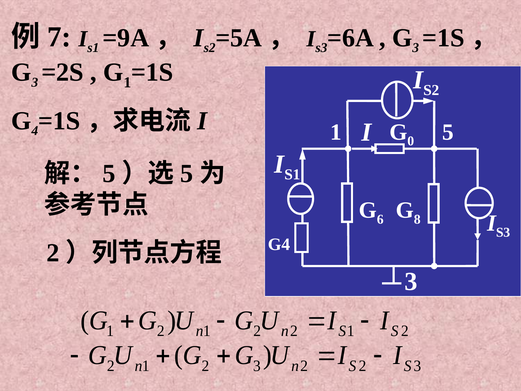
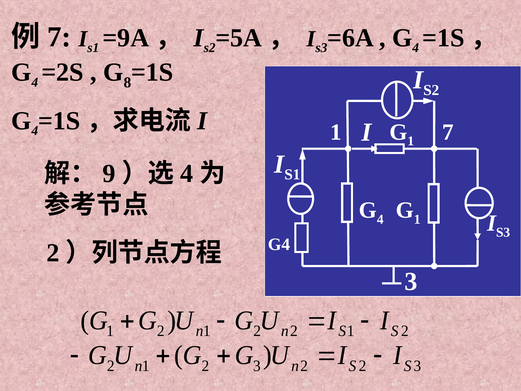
3 at (416, 48): 3 -> 4
3 at (35, 82): 3 -> 4
1 at (127, 82): 1 -> 8
0 at (411, 141): 0 -> 1
1 5: 5 -> 7
5 at (109, 174): 5 -> 9
5 at (187, 174): 5 -> 4
6 at (380, 219): 6 -> 4
8 at (417, 219): 8 -> 1
